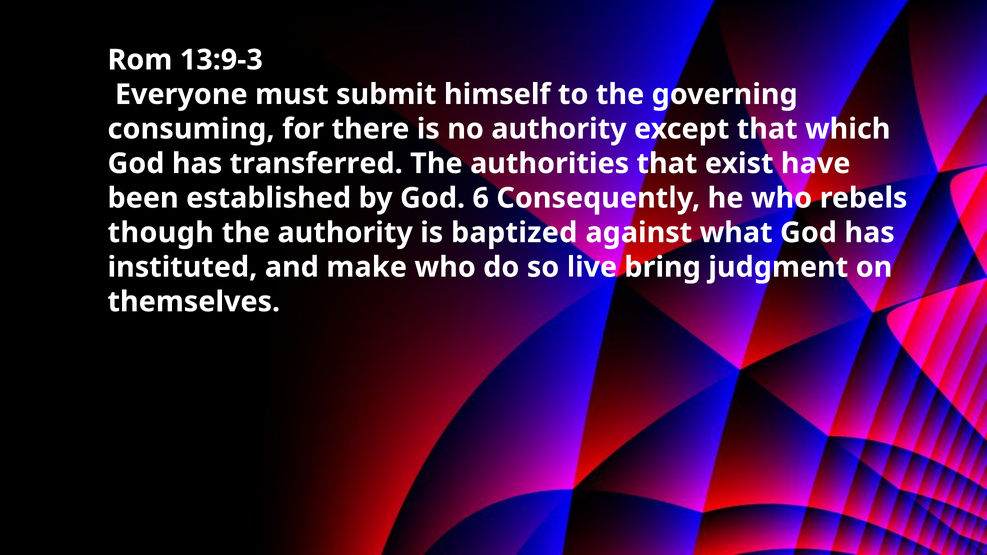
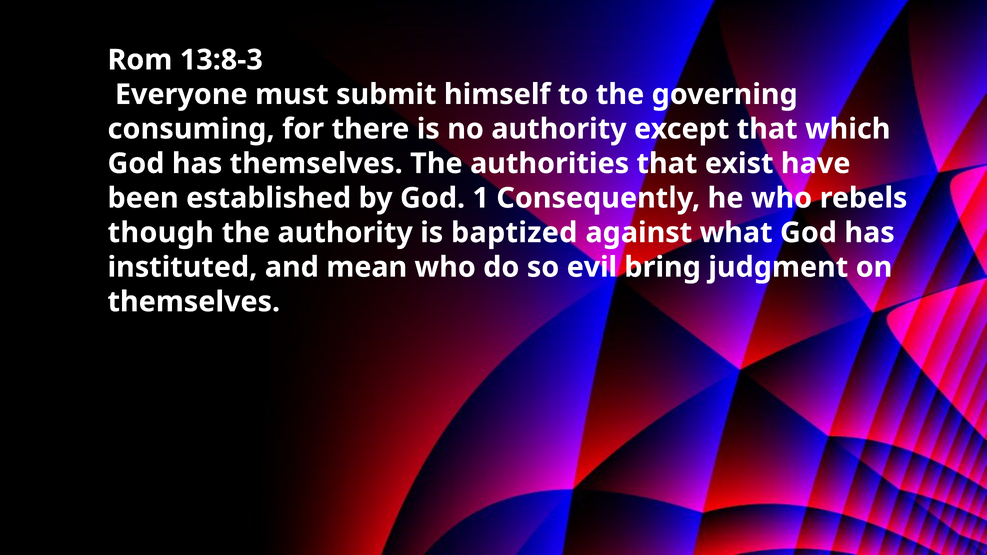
13:9-3: 13:9-3 -> 13:8-3
has transferred: transferred -> themselves
6: 6 -> 1
make: make -> mean
live: live -> evil
